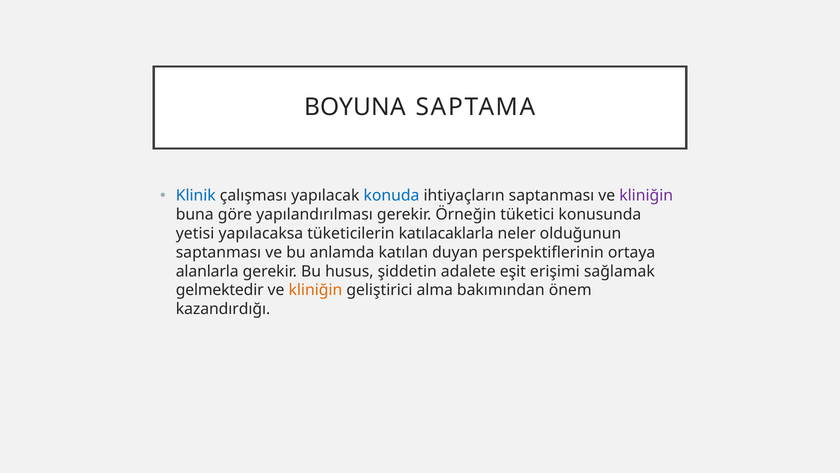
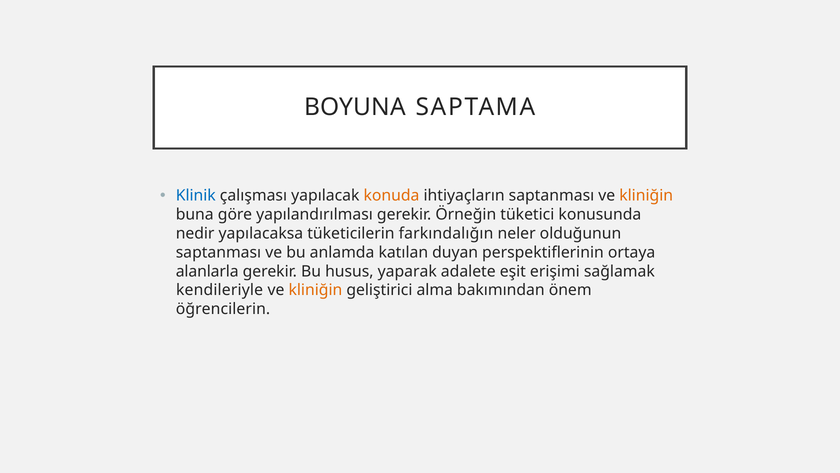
konuda colour: blue -> orange
kliniğin at (646, 195) colour: purple -> orange
yetisi: yetisi -> nedir
katılacaklarla: katılacaklarla -> farkındalığın
şiddetin: şiddetin -> yaparak
gelmektedir: gelmektedir -> kendileriyle
kazandırdığı: kazandırdığı -> öğrencilerin
